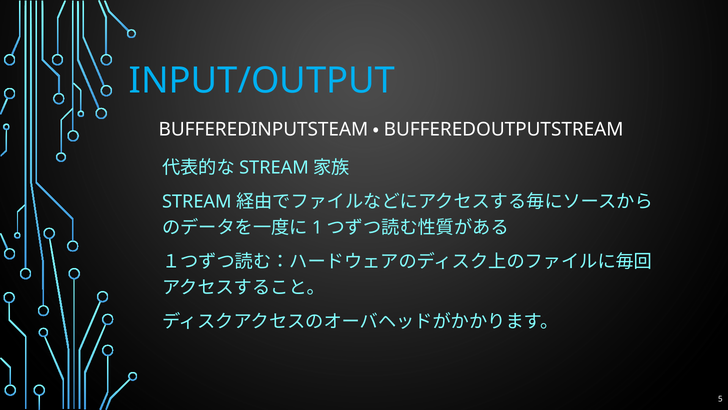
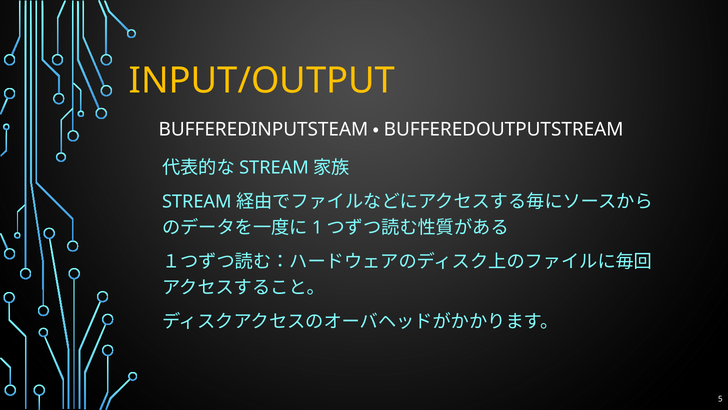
INPUT/OUTPUT colour: light blue -> yellow
